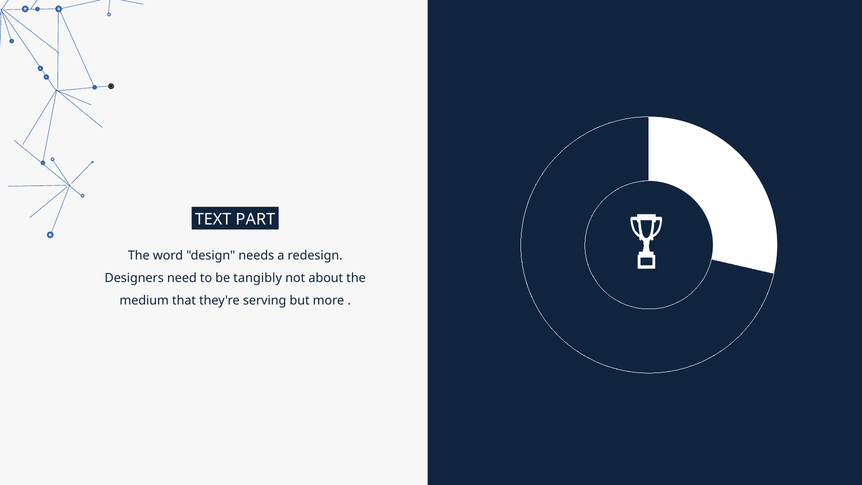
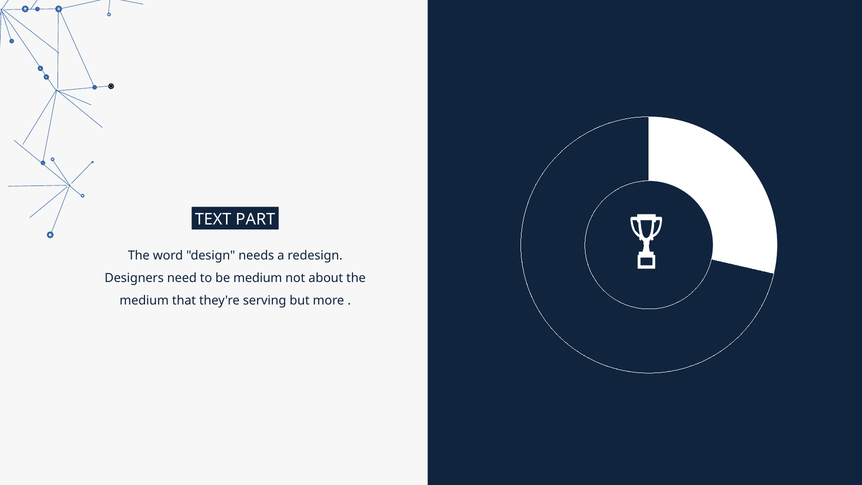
be tangibly: tangibly -> medium
